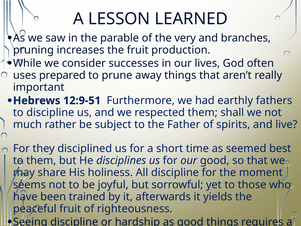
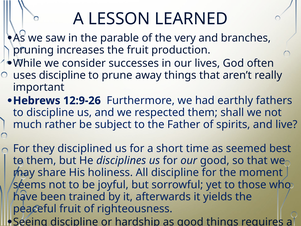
uses prepared: prepared -> discipline
12:9-51: 12:9-51 -> 12:9-26
